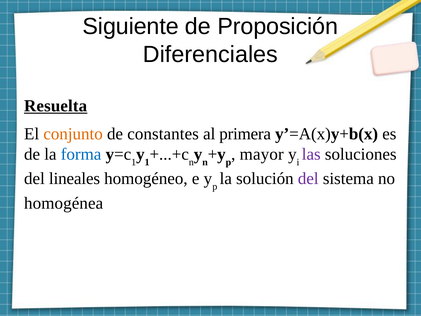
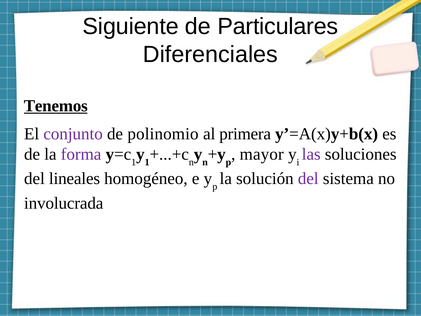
Proposición: Proposición -> Particulares
Resuelta: Resuelta -> Tenemos
conjunto colour: orange -> purple
constantes: constantes -> polinomio
forma colour: blue -> purple
homogénea: homogénea -> involucrada
